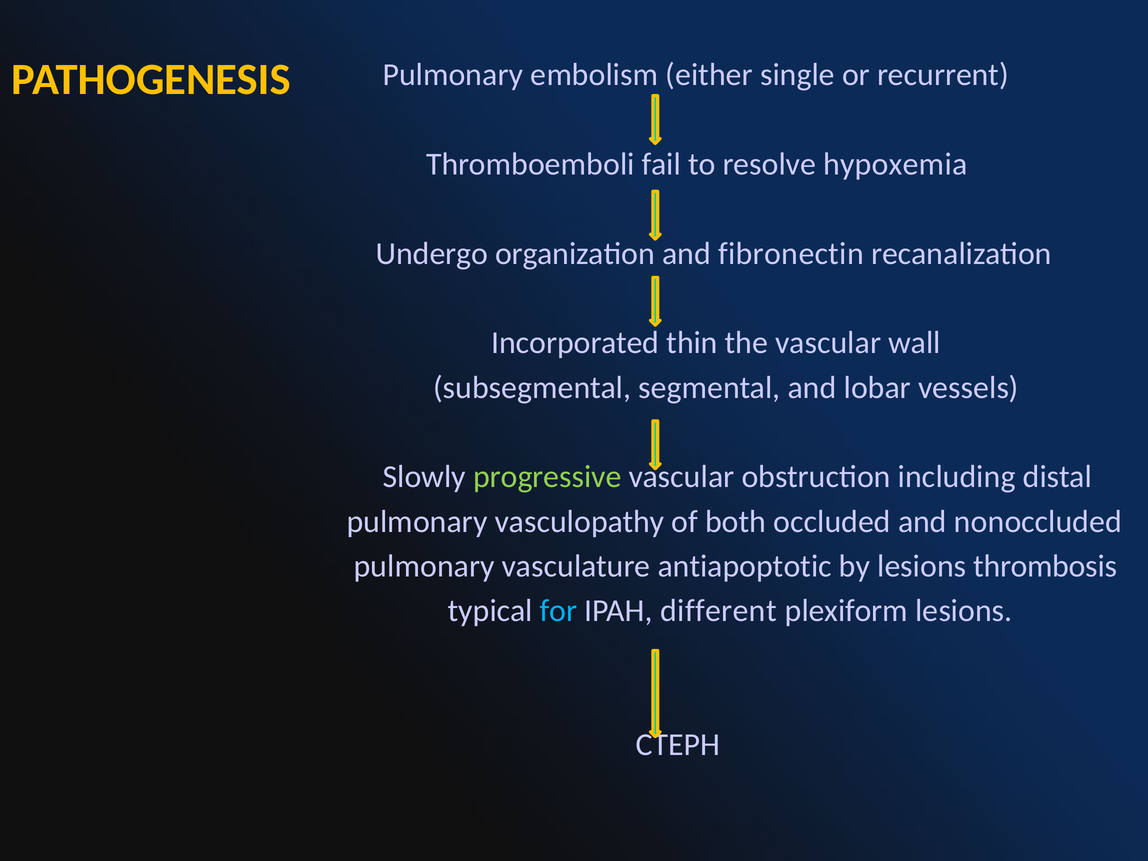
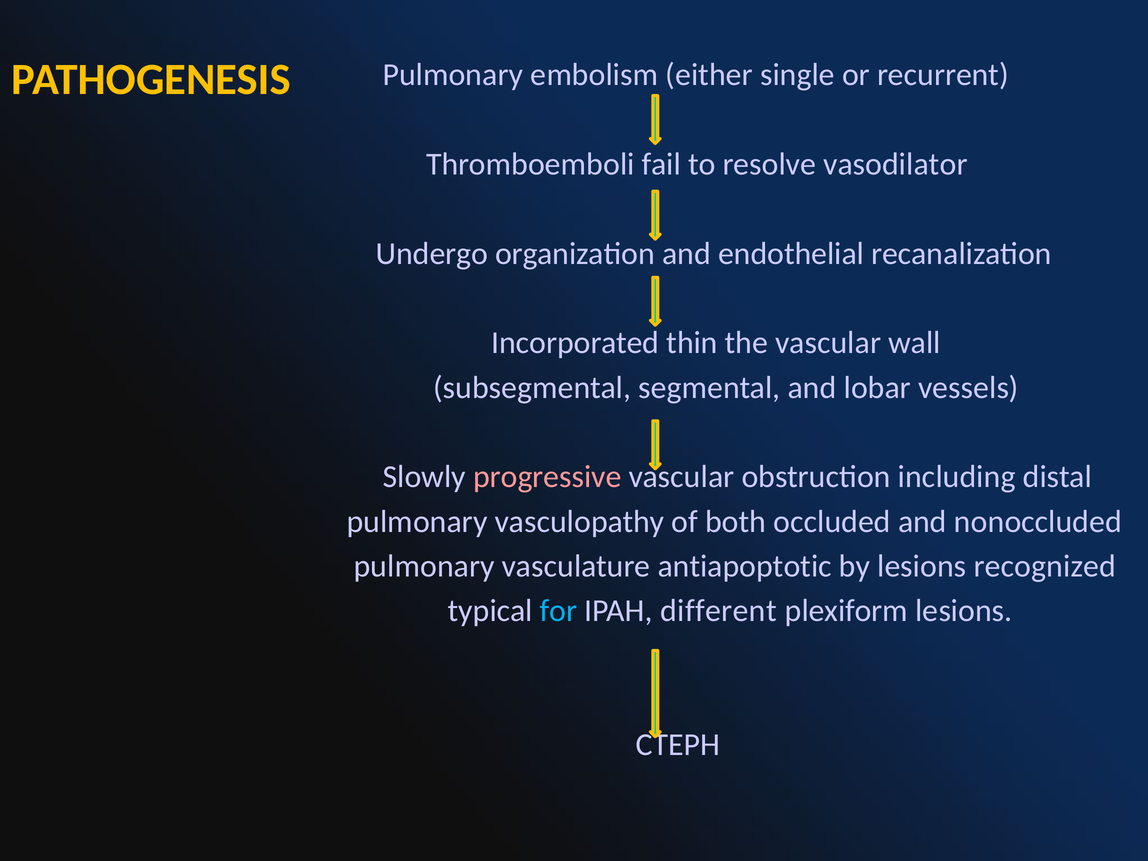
hypoxemia: hypoxemia -> vasodilator
fibronectin: fibronectin -> endothelial
progressive colour: light green -> pink
thrombosis: thrombosis -> recognized
